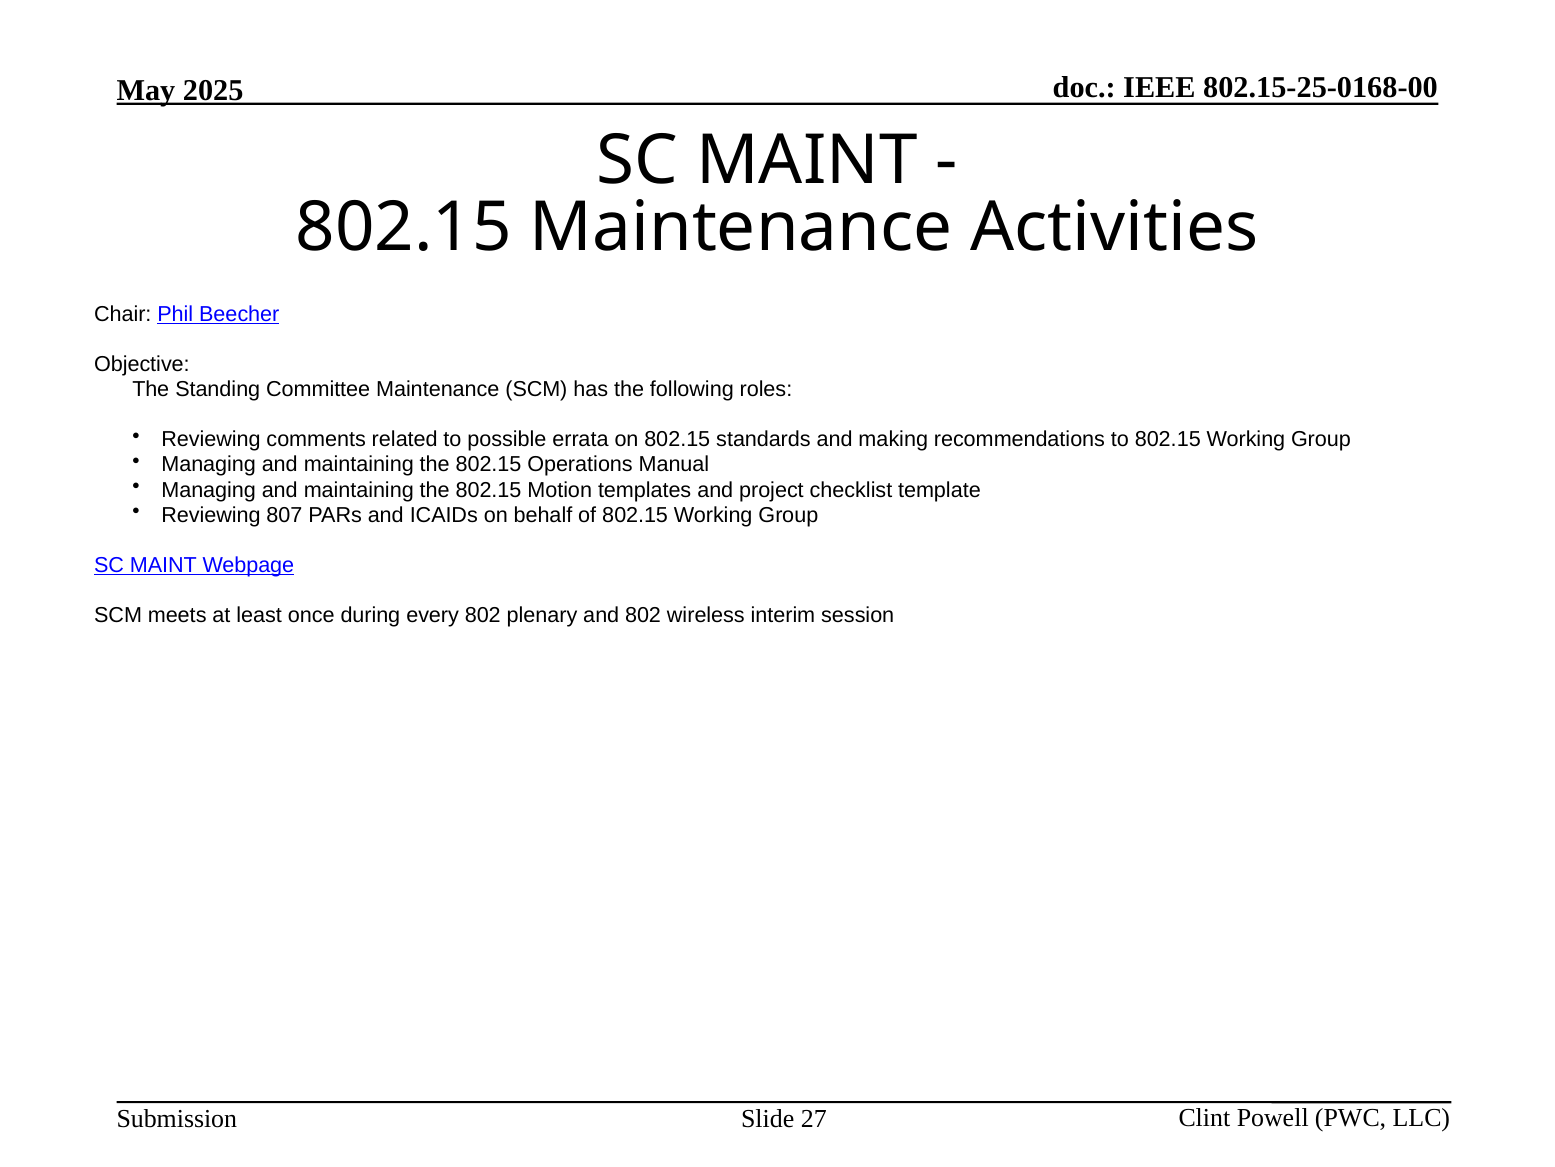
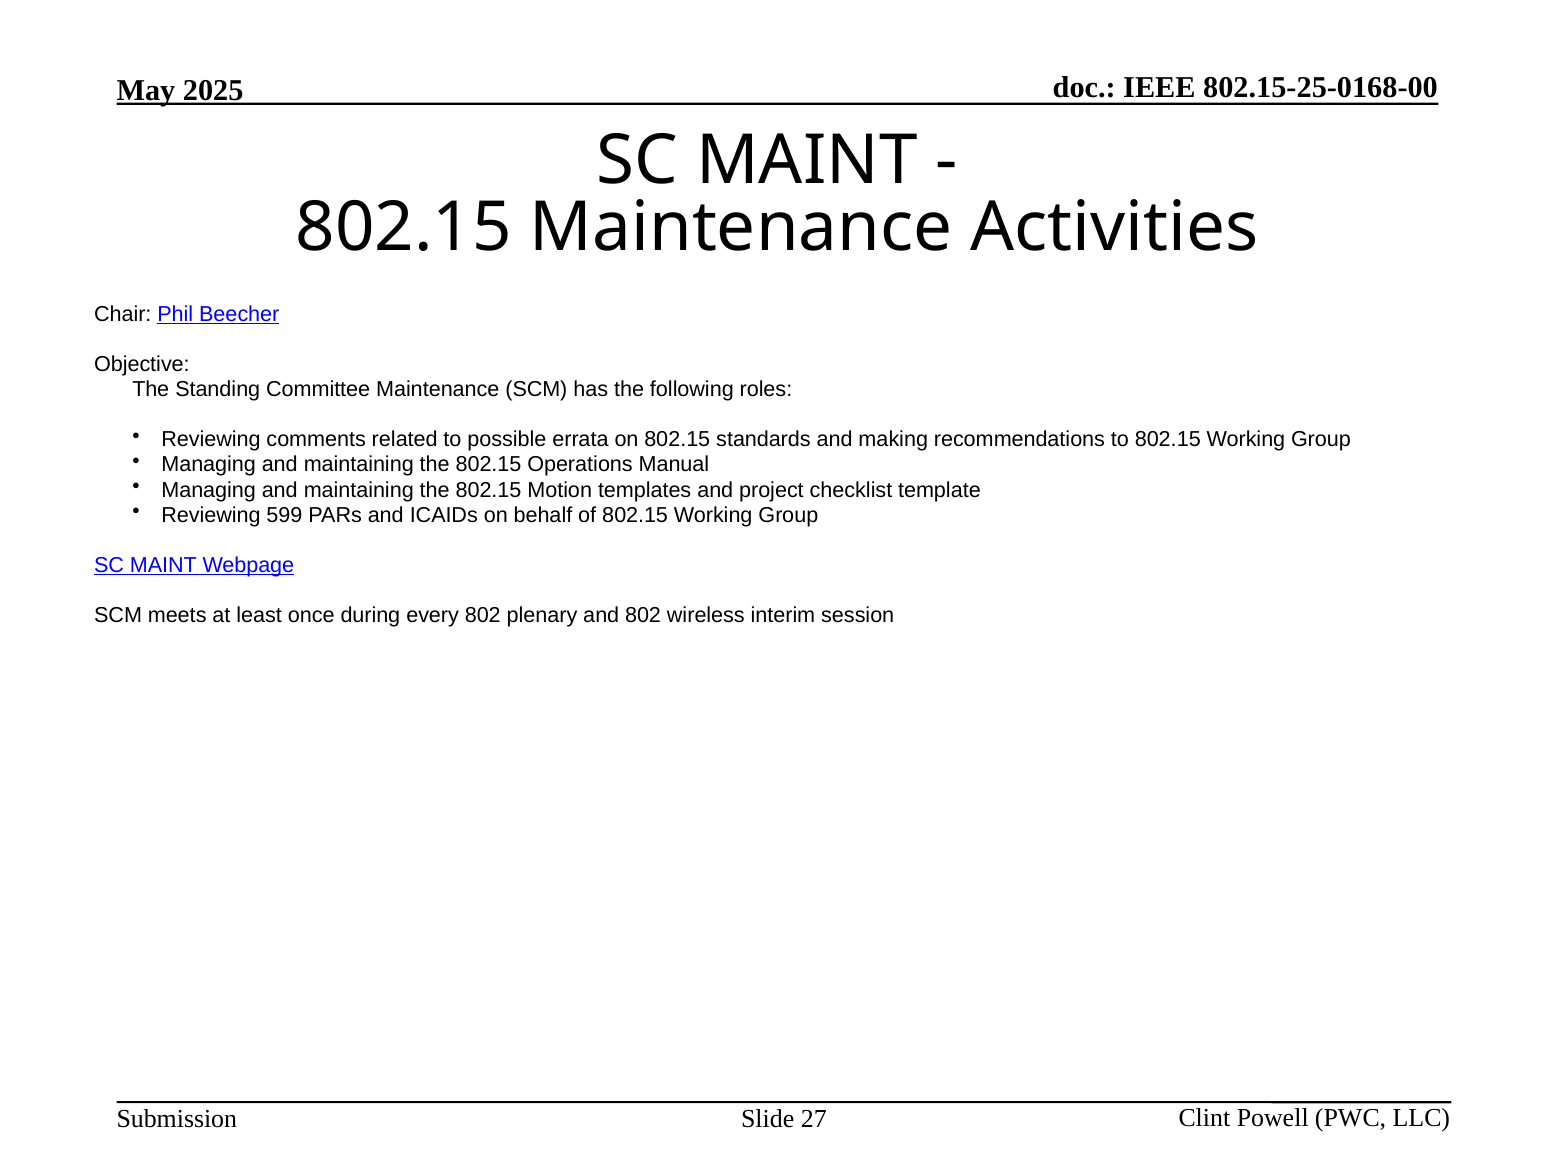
807: 807 -> 599
